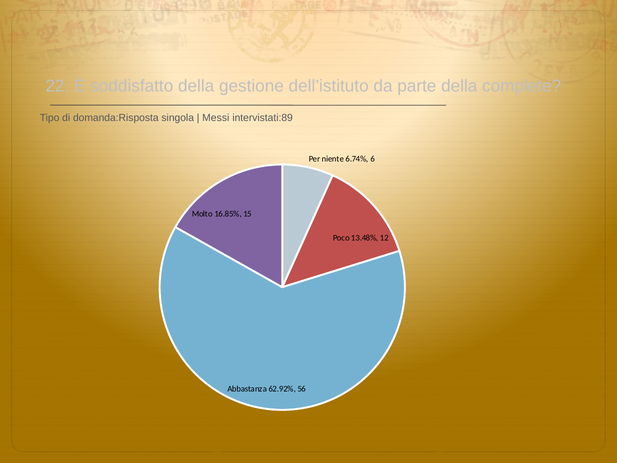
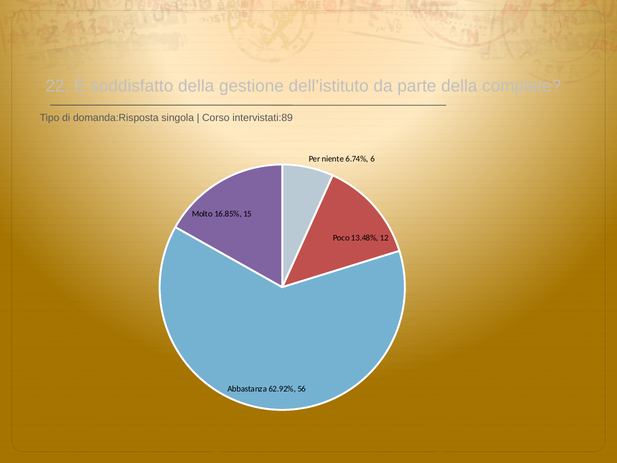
Messi: Messi -> Corso
